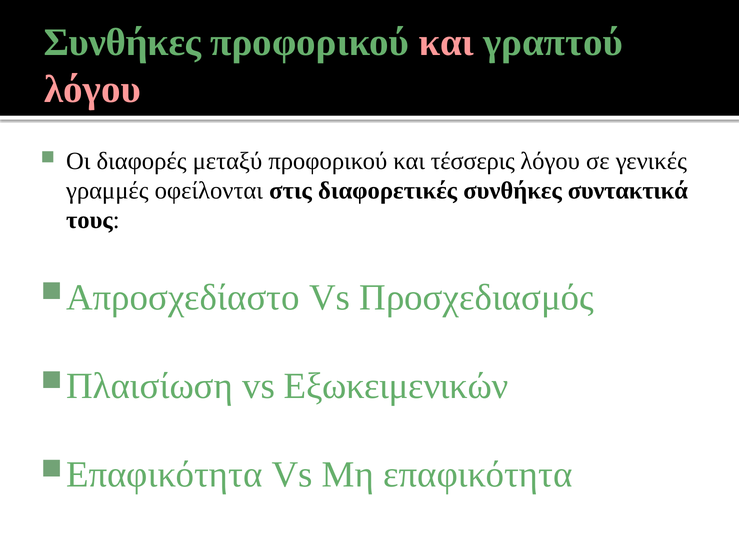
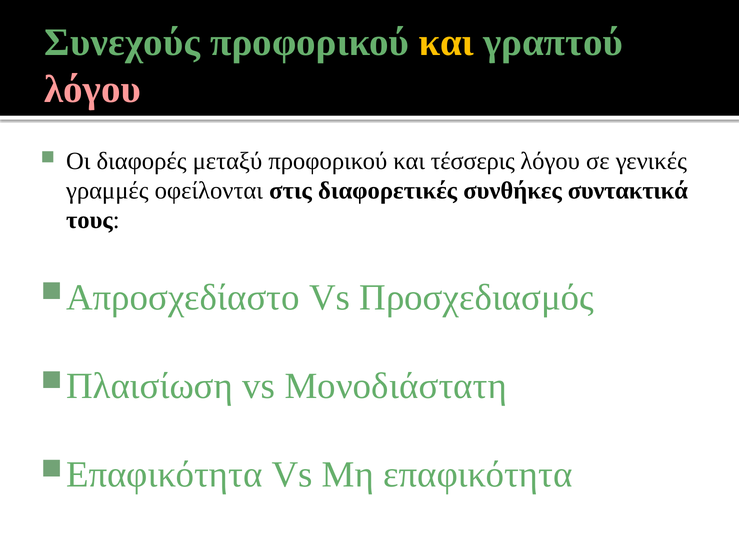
Συνθήκες at (123, 42): Συνθήκες -> Συνεχούς
και at (446, 42) colour: pink -> yellow
Εξωκειμενικών: Εξωκειμενικών -> Μονοδιάστατη
